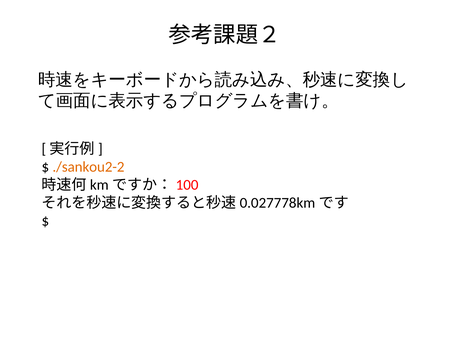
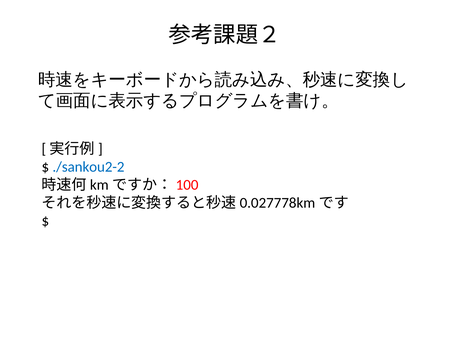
./sankou2-2 colour: orange -> blue
